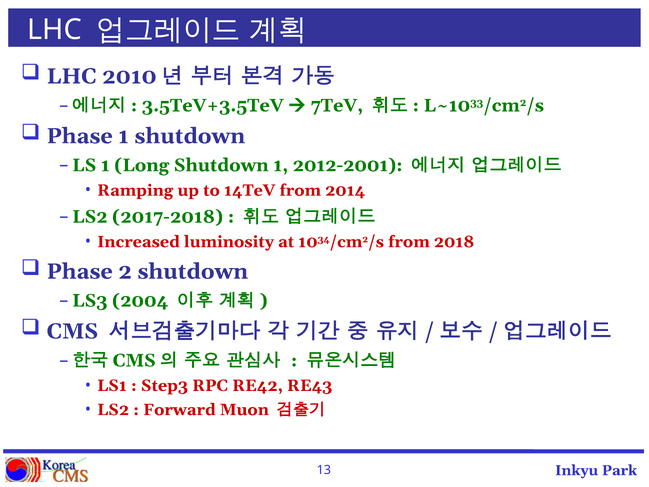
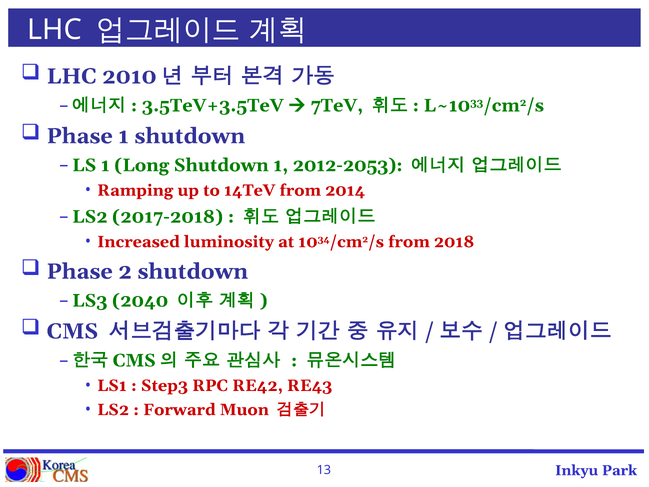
2012-2001: 2012-2001 -> 2012-2053
2004: 2004 -> 2040
